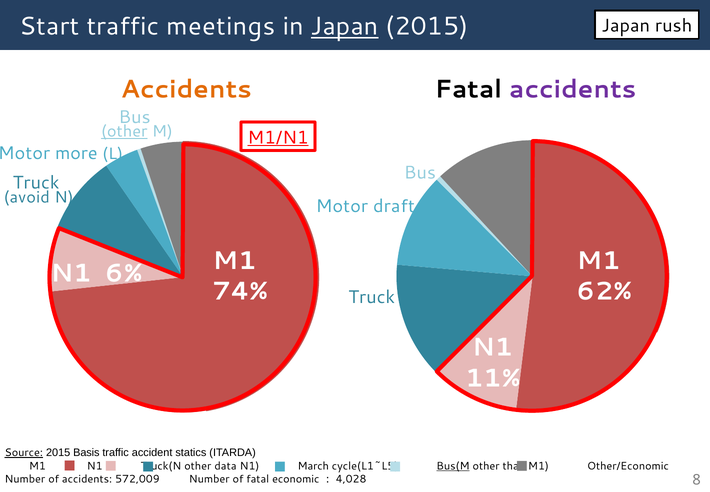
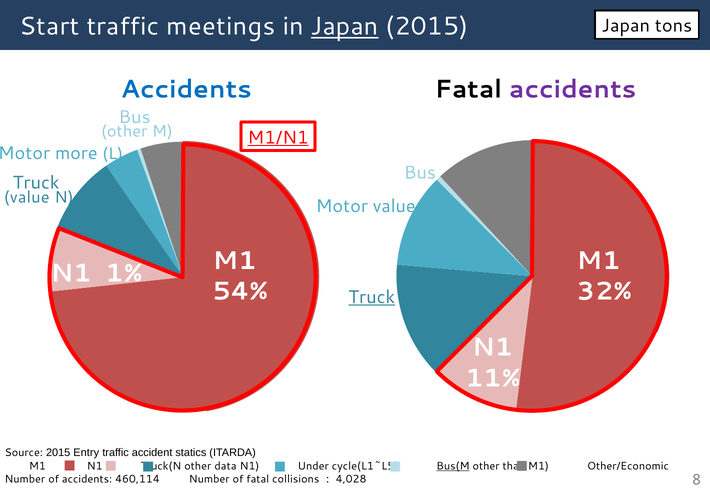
rush: rush -> tons
Accidents at (186, 89) colour: orange -> blue
other at (124, 131) underline: present -> none
avoid at (27, 197): avoid -> value
Motor draft: draft -> value
6%: 6% -> 1%
74%: 74% -> 54%
62%: 62% -> 32%
Truck at (372, 297) underline: none -> present
Source underline: present -> none
Basis: Basis -> Entry
March: March -> Under
572,009: 572,009 -> 460,114
economic: economic -> collisions
